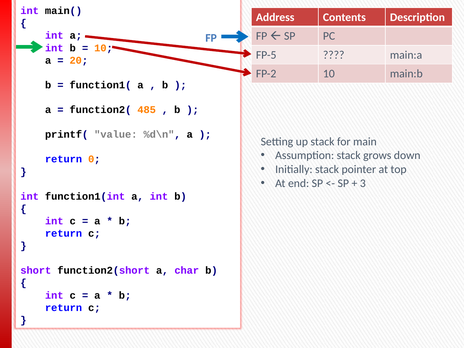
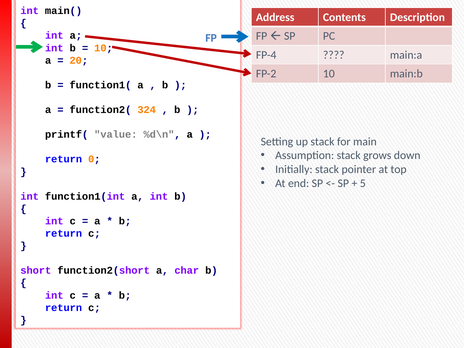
FP-5: FP-5 -> FP-4
485: 485 -> 324
3: 3 -> 5
